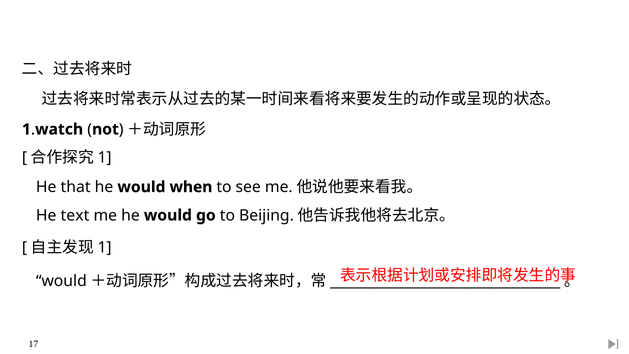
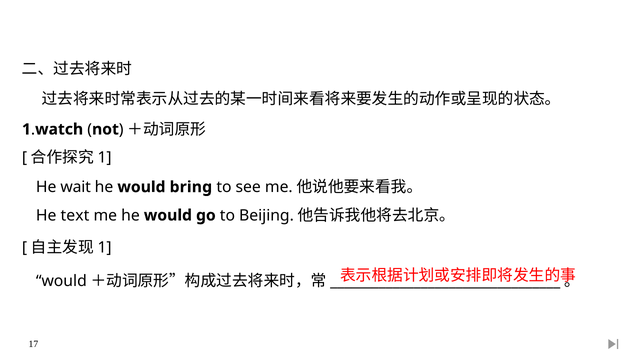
that: that -> wait
when: when -> bring
